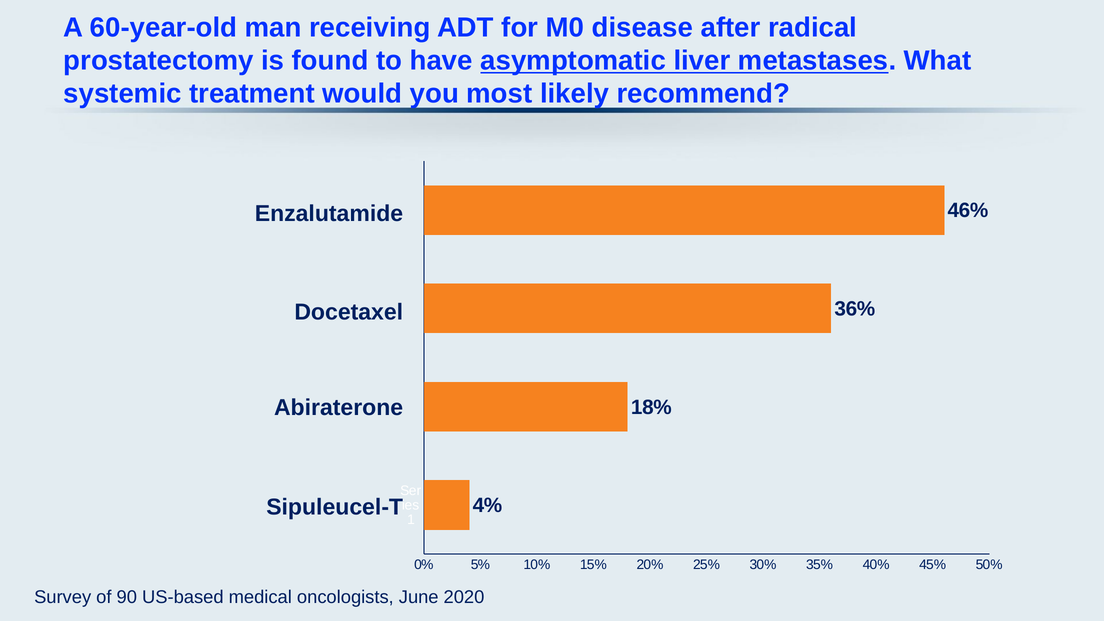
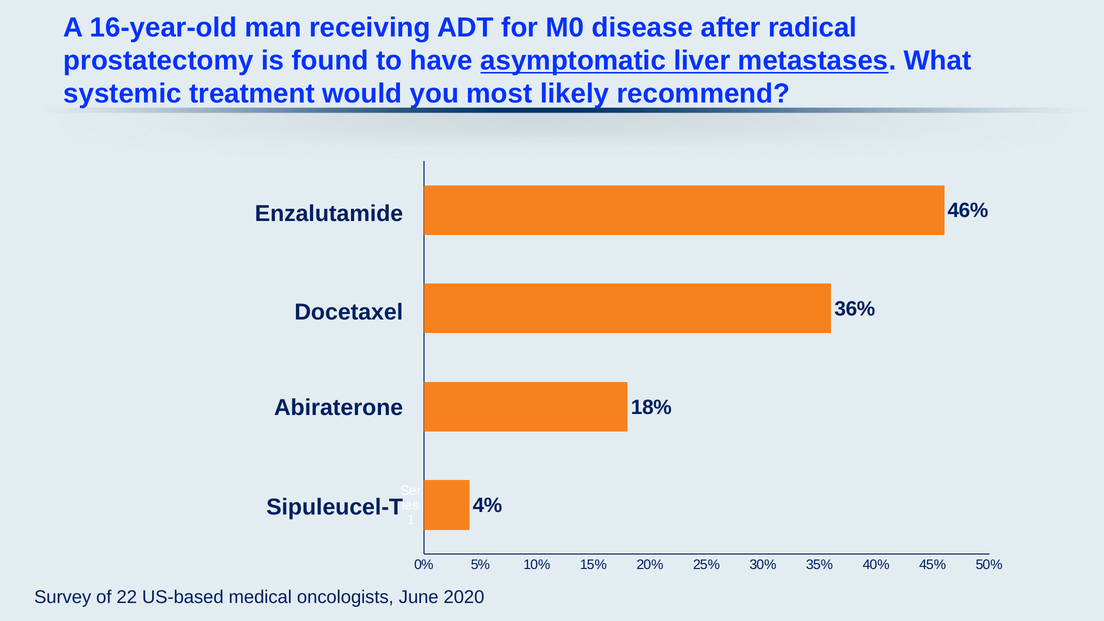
60-year-old: 60-year-old -> 16-year-old
90: 90 -> 22
